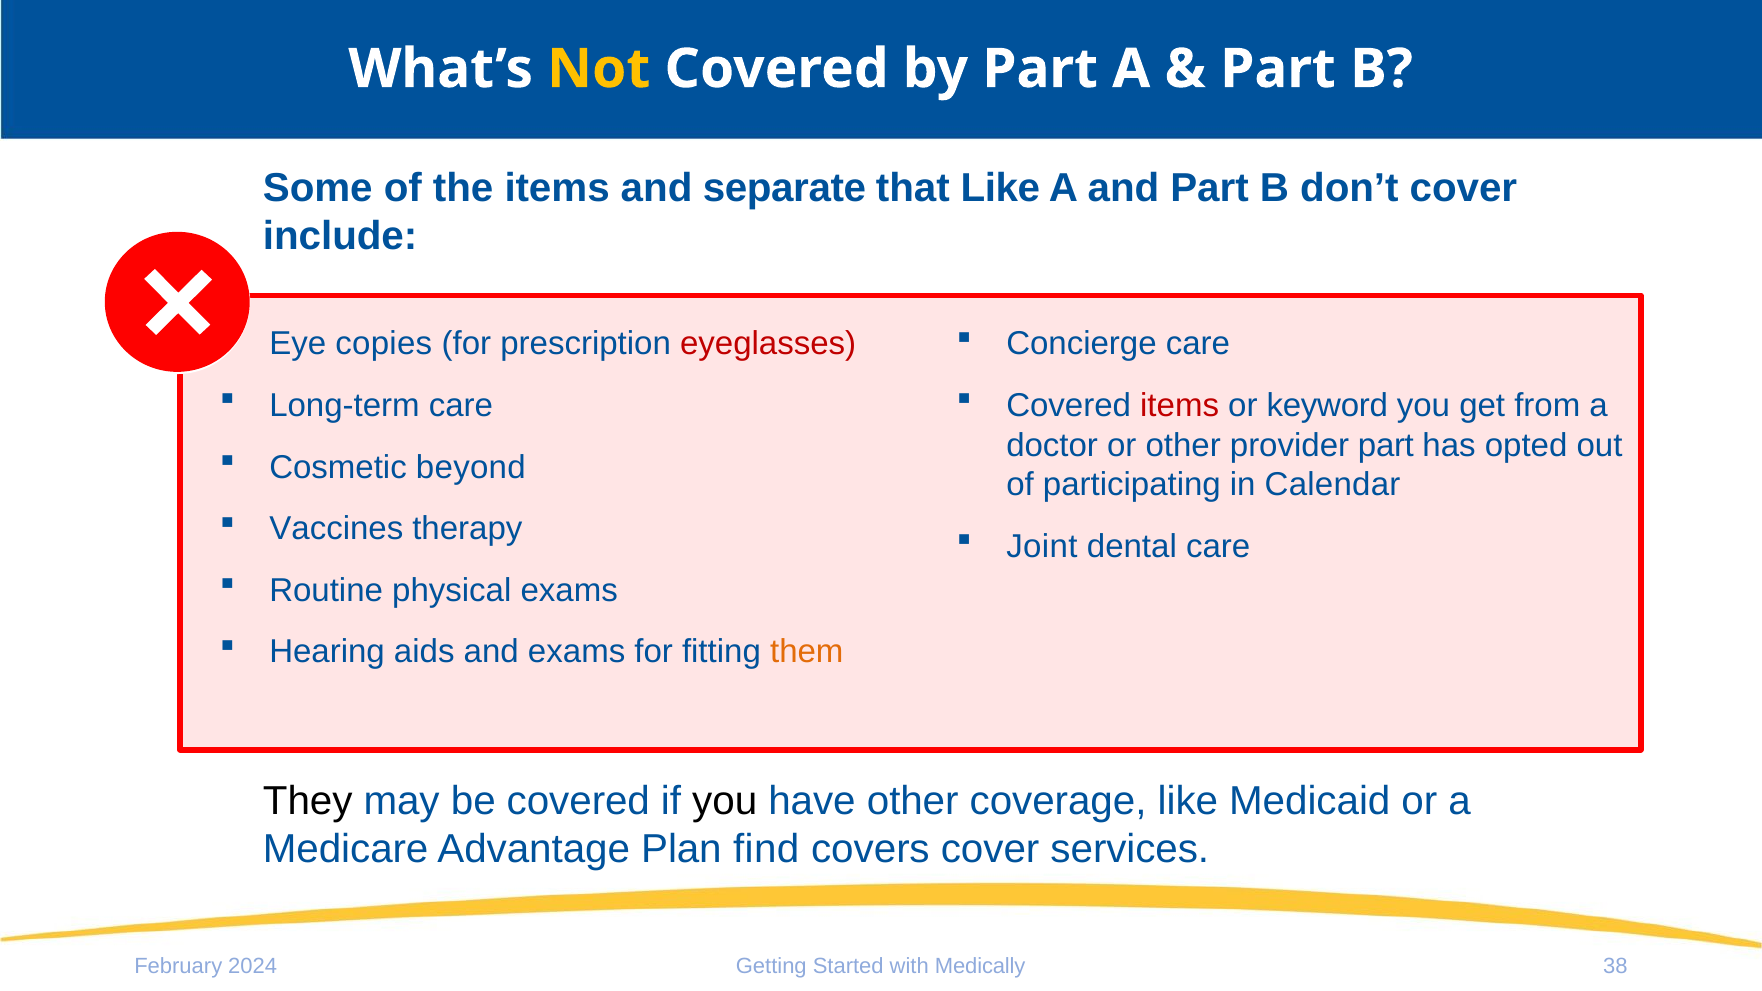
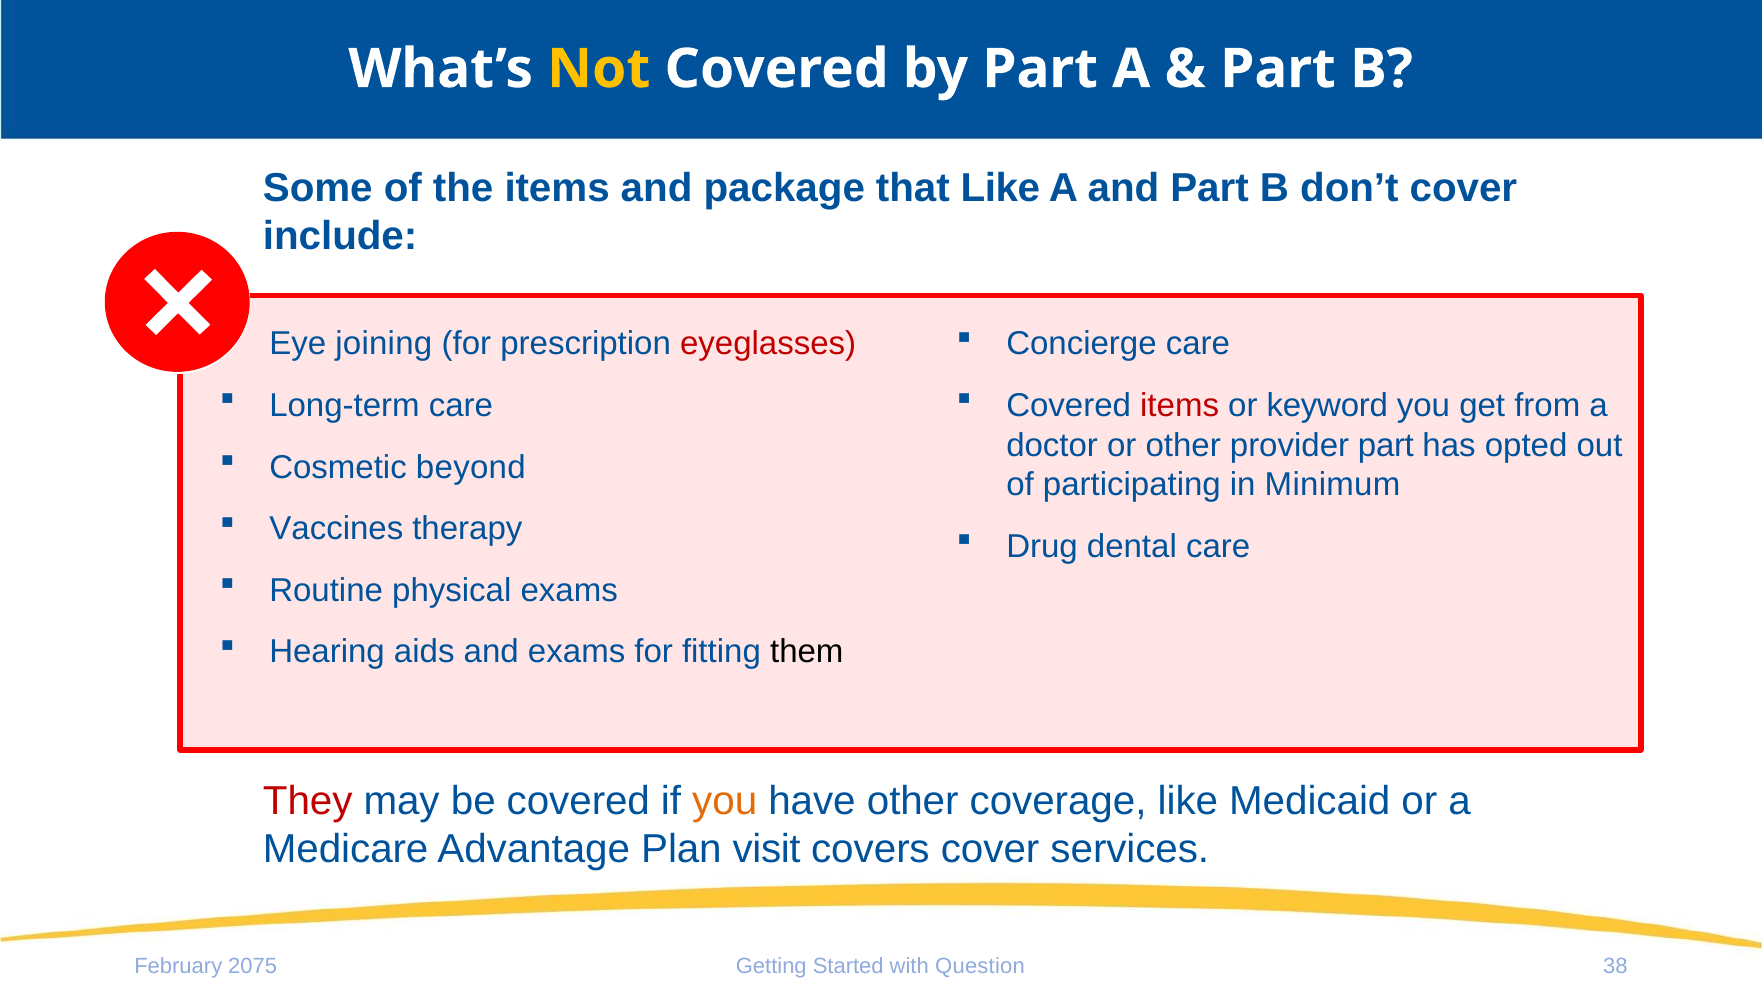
separate: separate -> package
copies: copies -> joining
Calendar: Calendar -> Minimum
Joint: Joint -> Drug
them colour: orange -> black
They colour: black -> red
you at (725, 801) colour: black -> orange
find: find -> visit
2024: 2024 -> 2075
Medically: Medically -> Question
